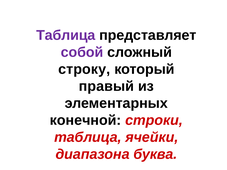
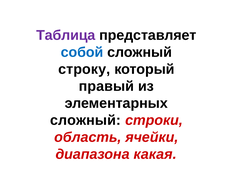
собой colour: purple -> blue
конечной at (86, 120): конечной -> сложный
таблица at (88, 137): таблица -> область
буква: буква -> какая
